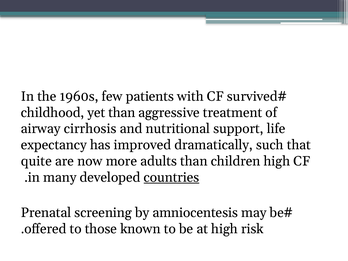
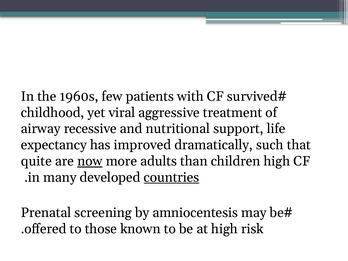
yet than: than -> viral
cirrhosis: cirrhosis -> recessive
now underline: none -> present
